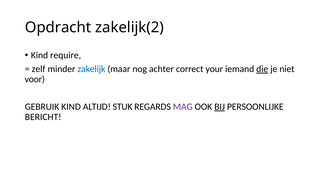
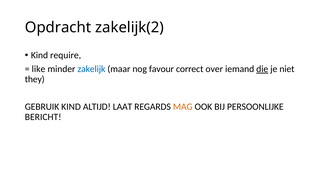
zelf: zelf -> like
achter: achter -> favour
your: your -> over
voor: voor -> they
STUK: STUK -> LAAT
MAG colour: purple -> orange
BIJ underline: present -> none
